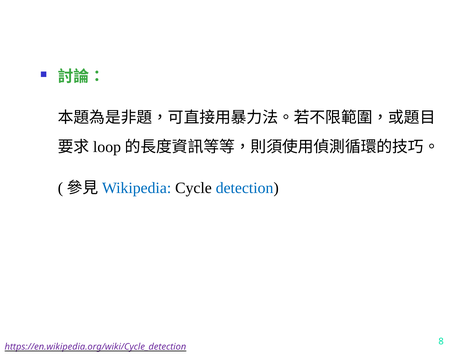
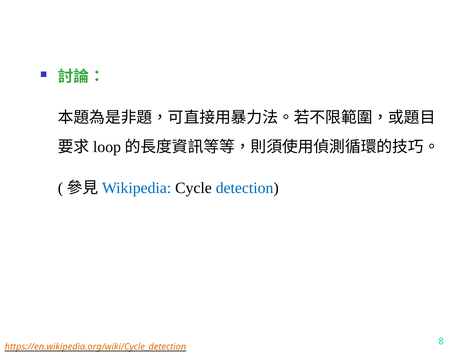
https://en.wikipedia.org/wiki/Cycle_detection colour: purple -> orange
